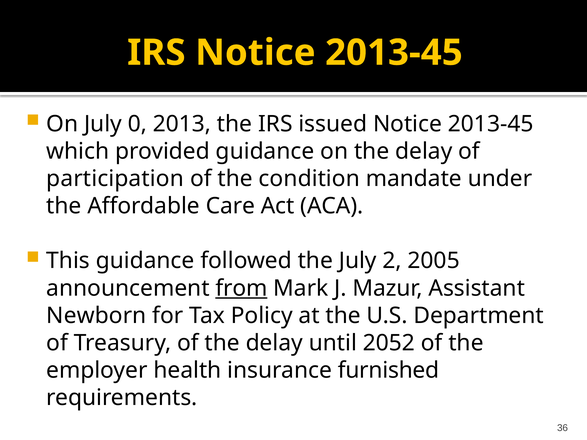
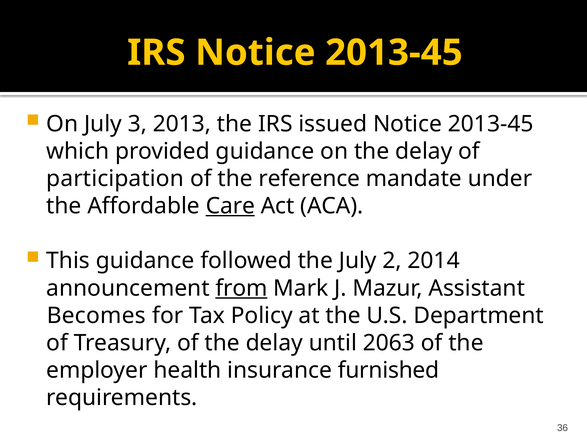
0: 0 -> 3
condition: condition -> reference
Care underline: none -> present
2005: 2005 -> 2014
Newborn: Newborn -> Becomes
2052: 2052 -> 2063
